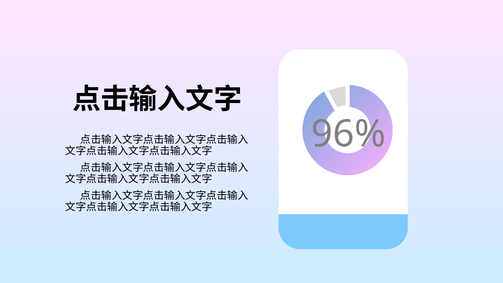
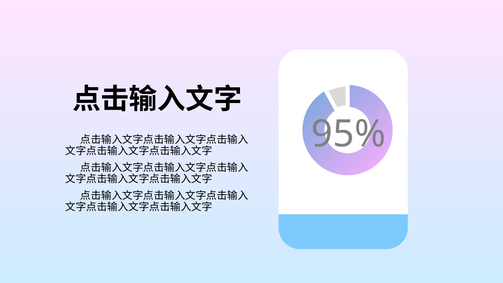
96%: 96% -> 95%
